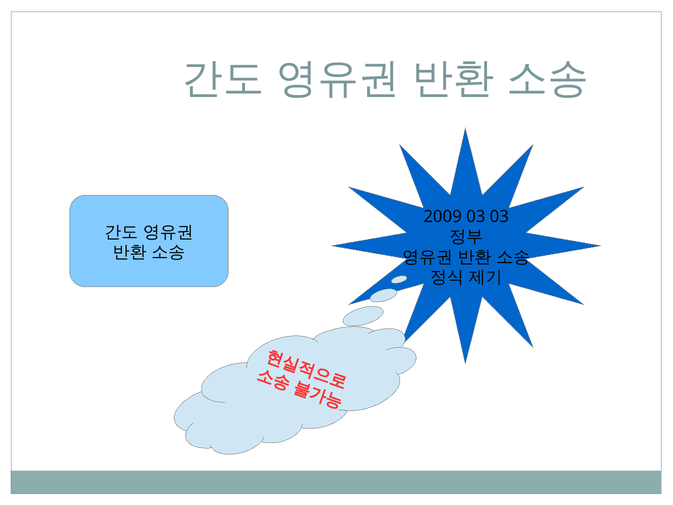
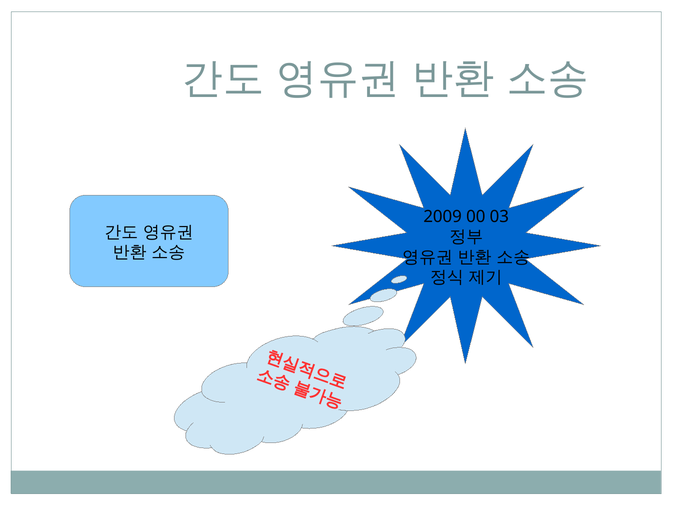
2009 03: 03 -> 00
